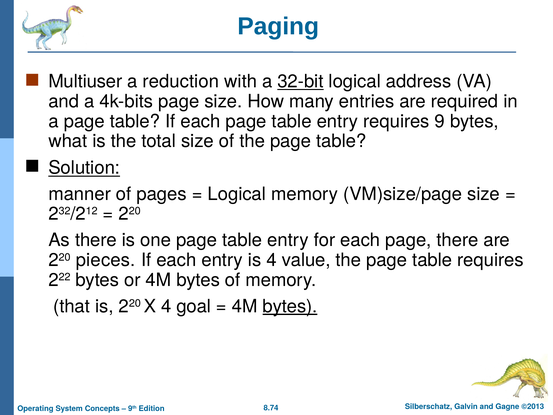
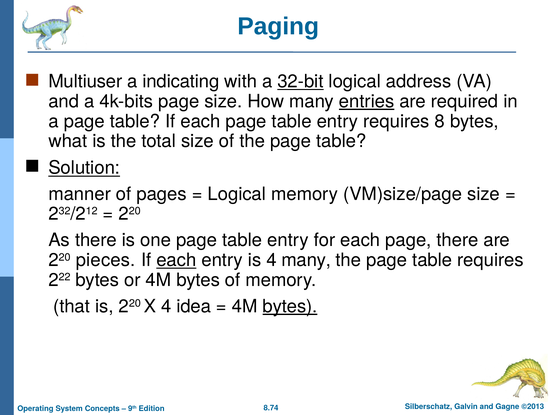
reduction: reduction -> indicating
entries underline: none -> present
9: 9 -> 8
each at (176, 260) underline: none -> present
4 value: value -> many
goal: goal -> idea
